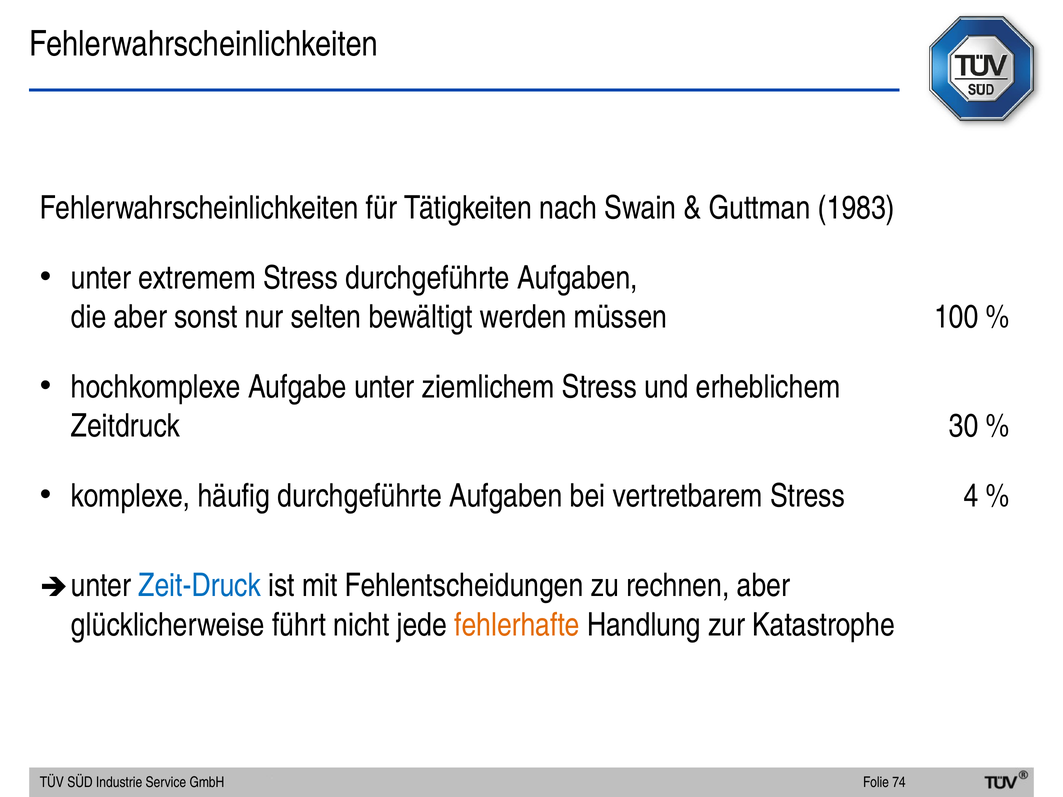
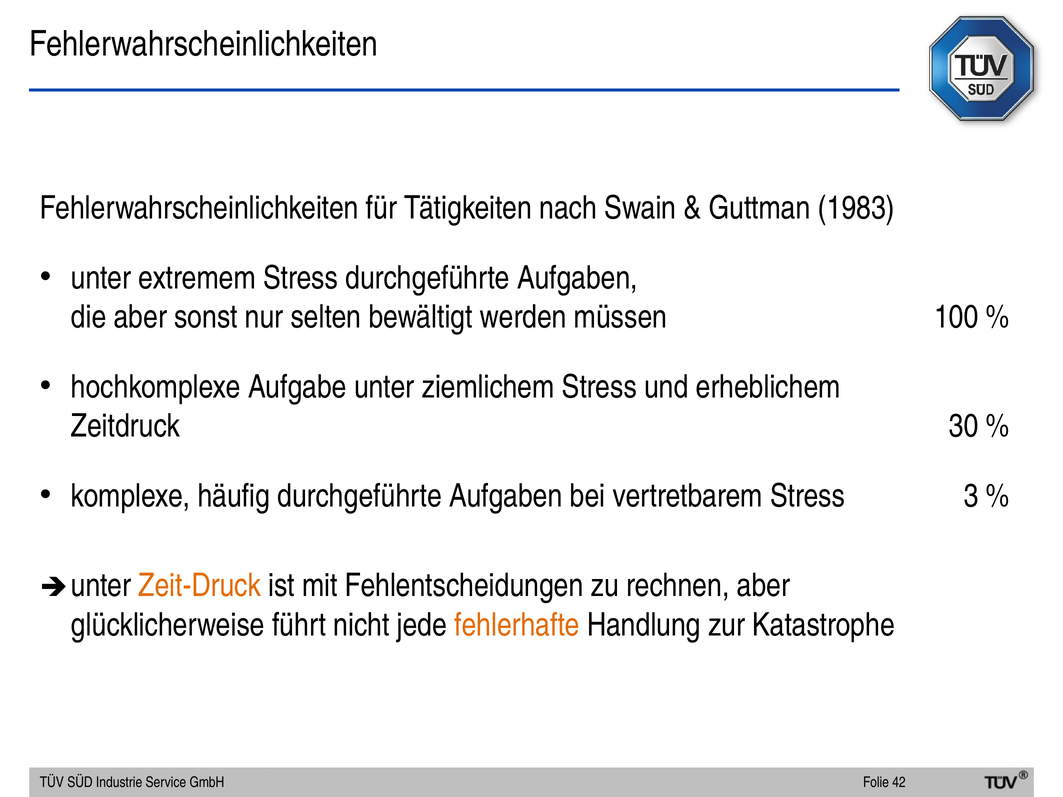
4: 4 -> 3
Zeit-Druck colour: blue -> orange
74: 74 -> 42
